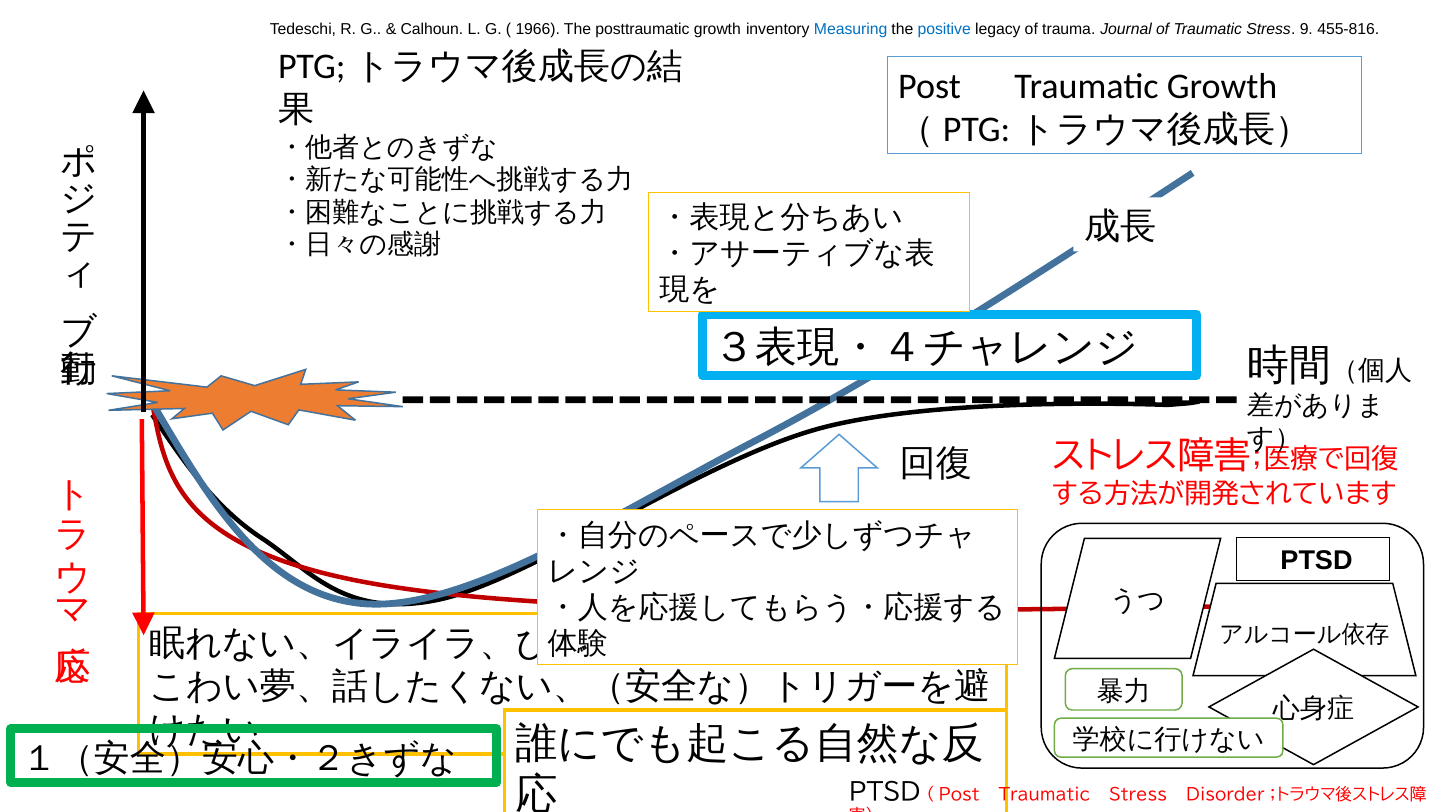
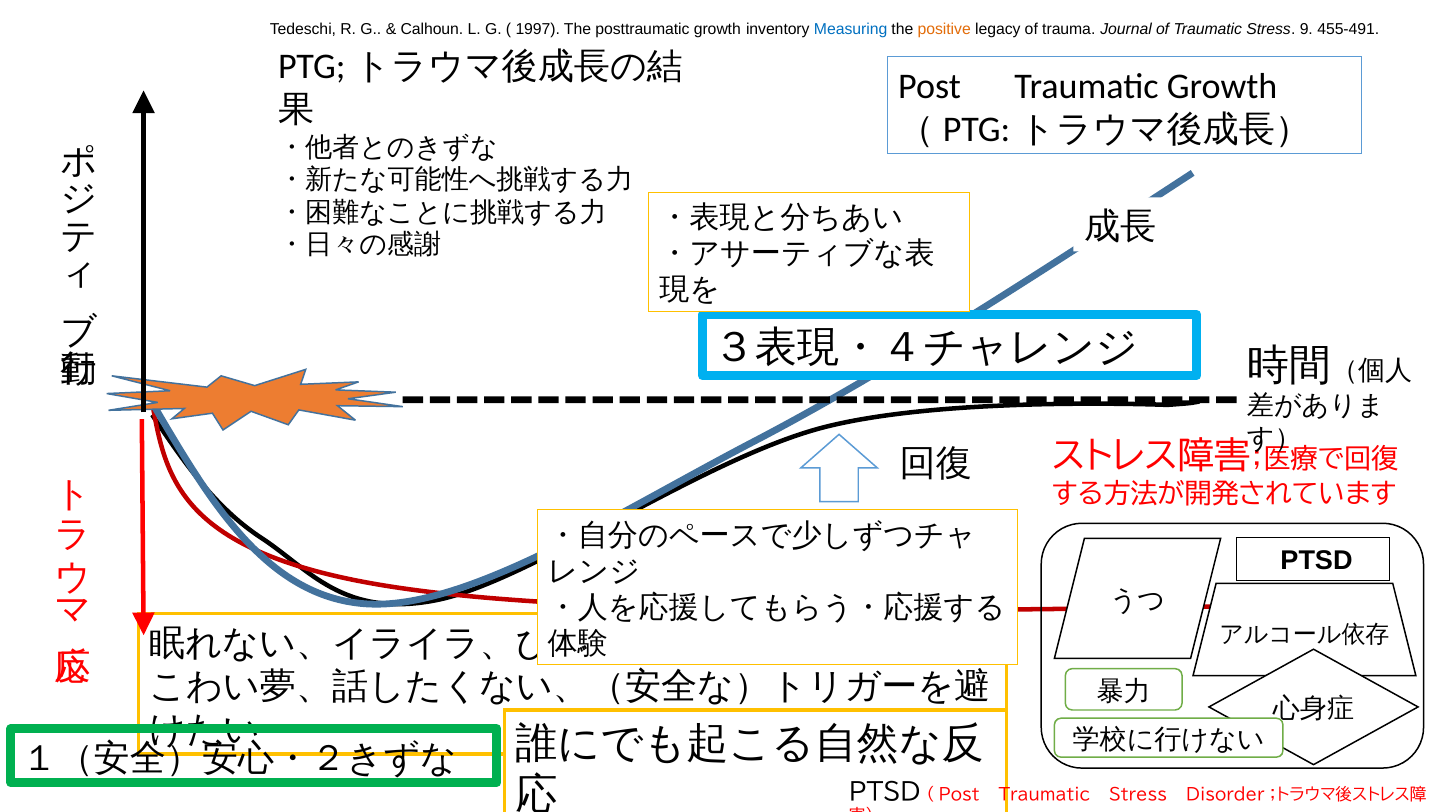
1966: 1966 -> 1997
positive colour: blue -> orange
455-816: 455-816 -> 455-491
